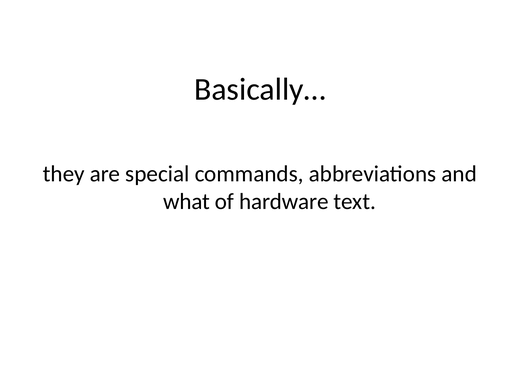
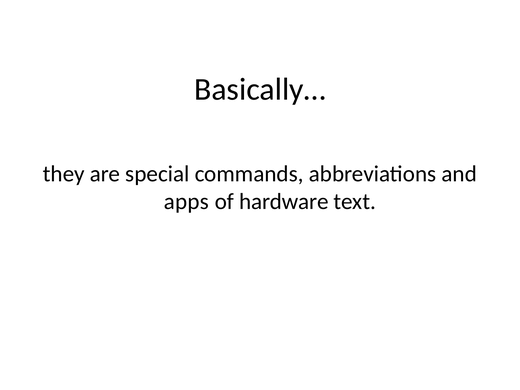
what: what -> apps
